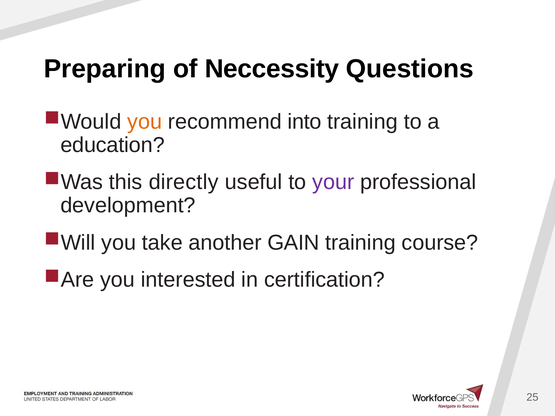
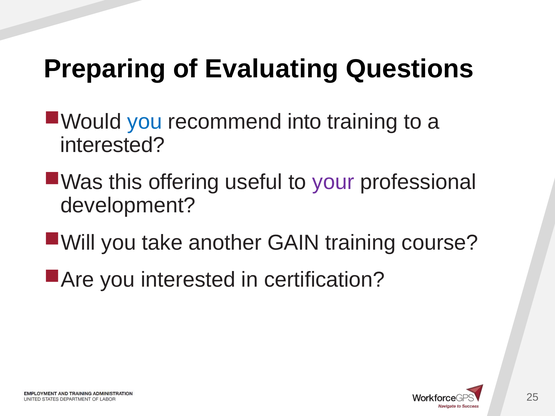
Neccessity: Neccessity -> Evaluating
you at (145, 122) colour: orange -> blue
education at (113, 145): education -> interested
directly: directly -> offering
